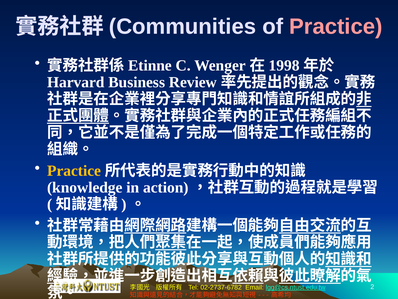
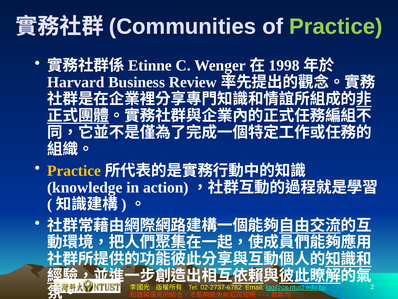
Practice at (336, 26) colour: pink -> light green
